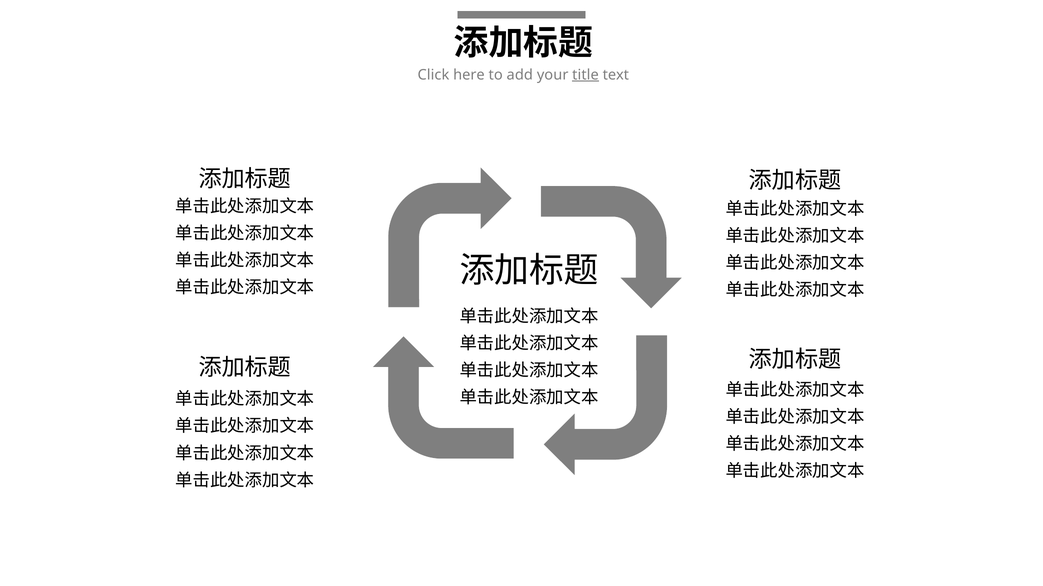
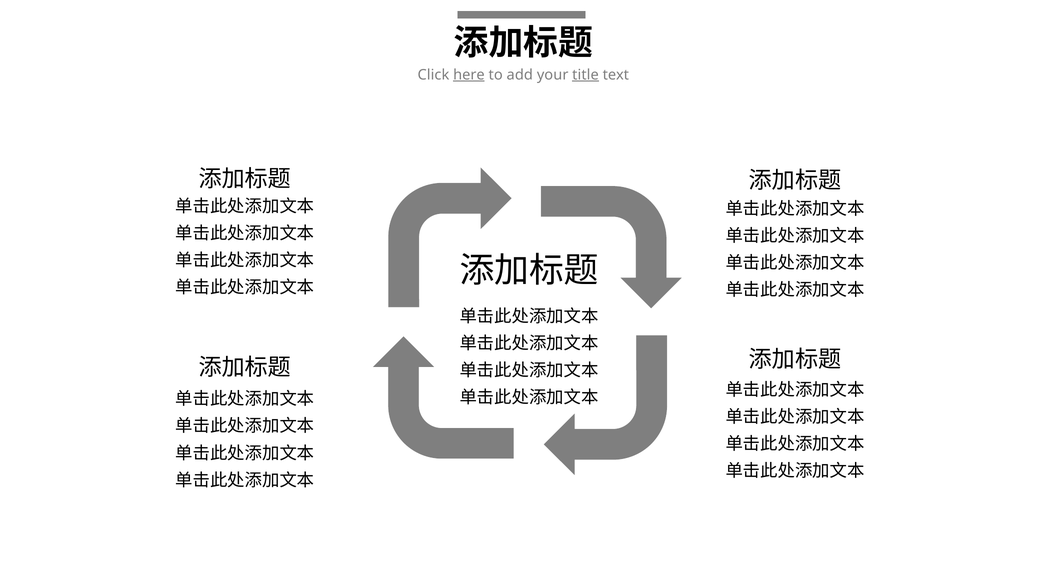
here underline: none -> present
